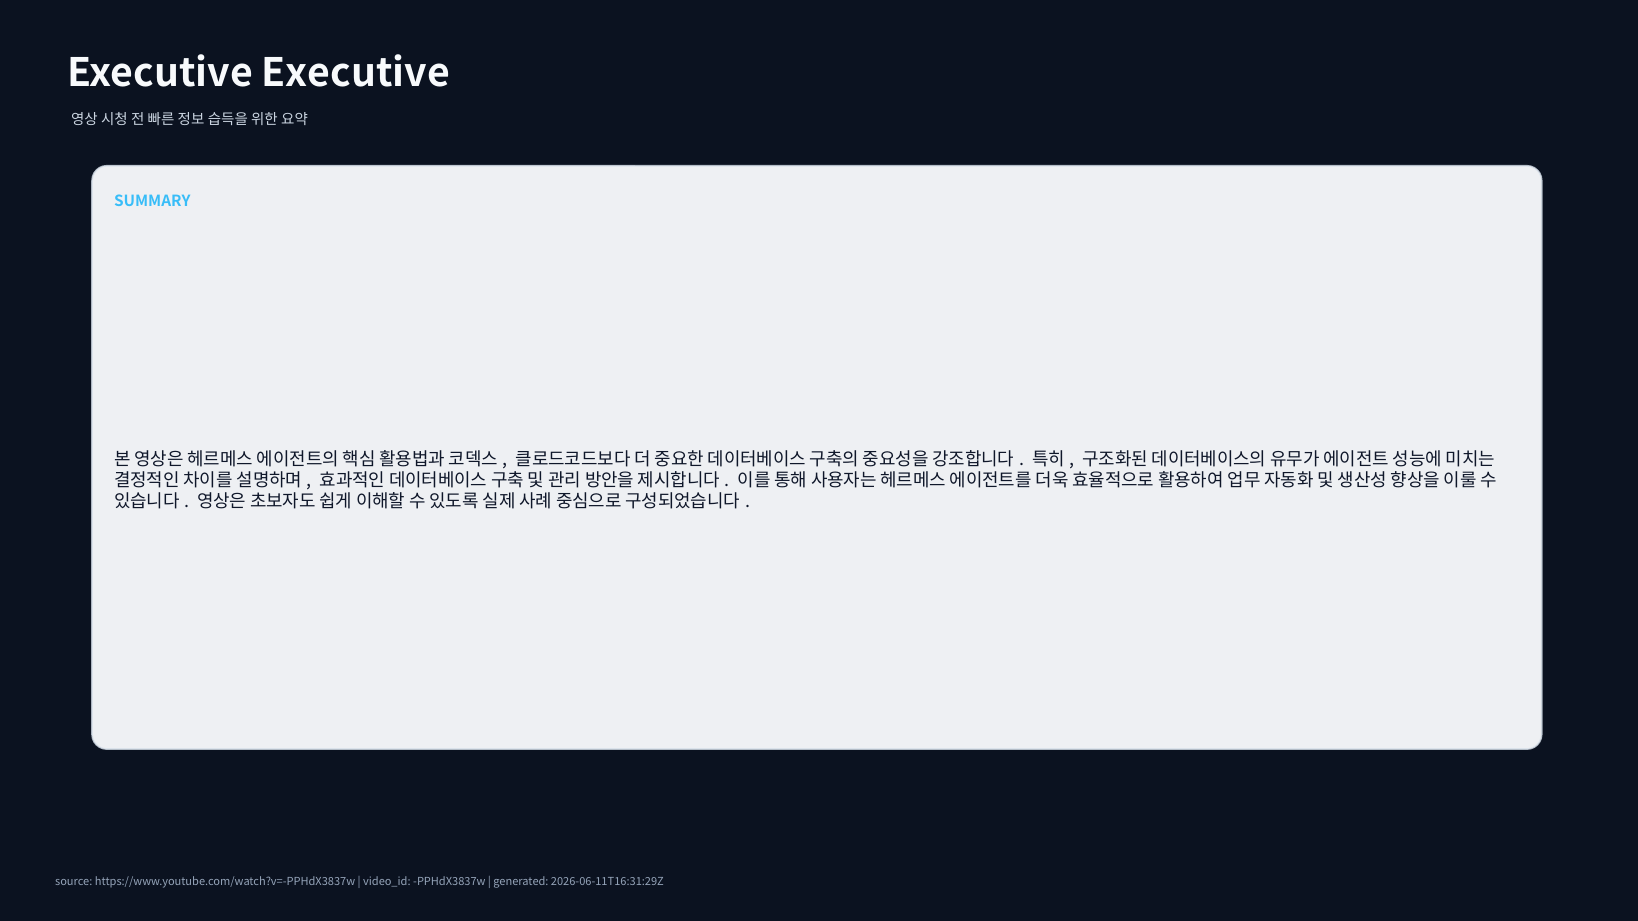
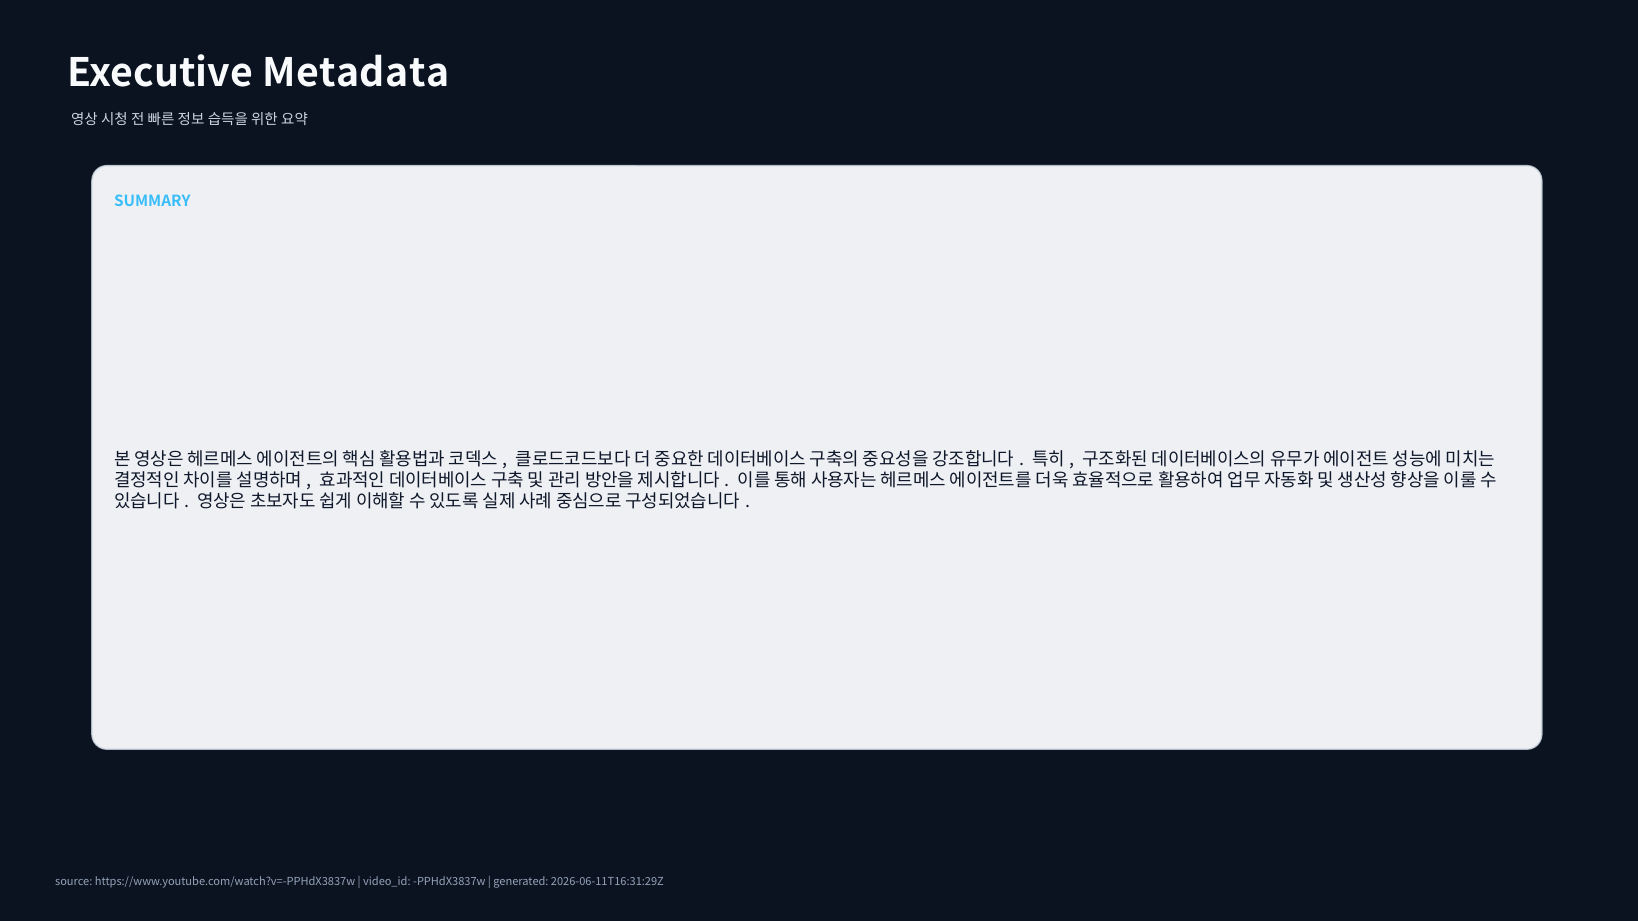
Executive Executive: Executive -> Metadata
